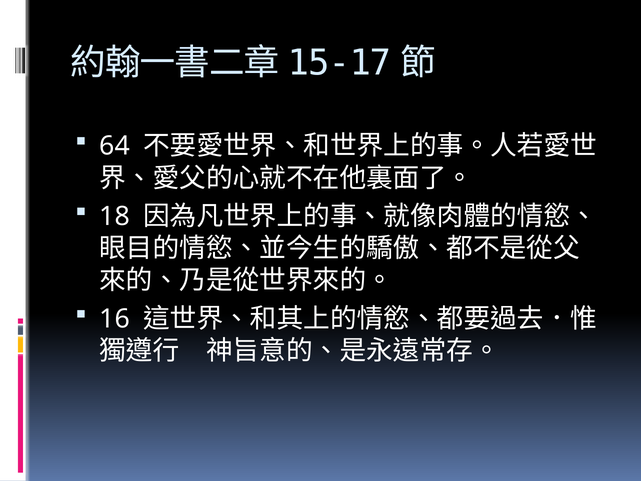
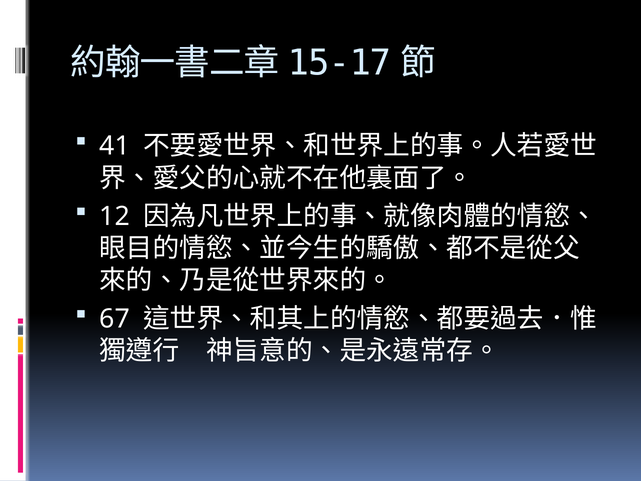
64: 64 -> 41
18: 18 -> 12
16: 16 -> 67
